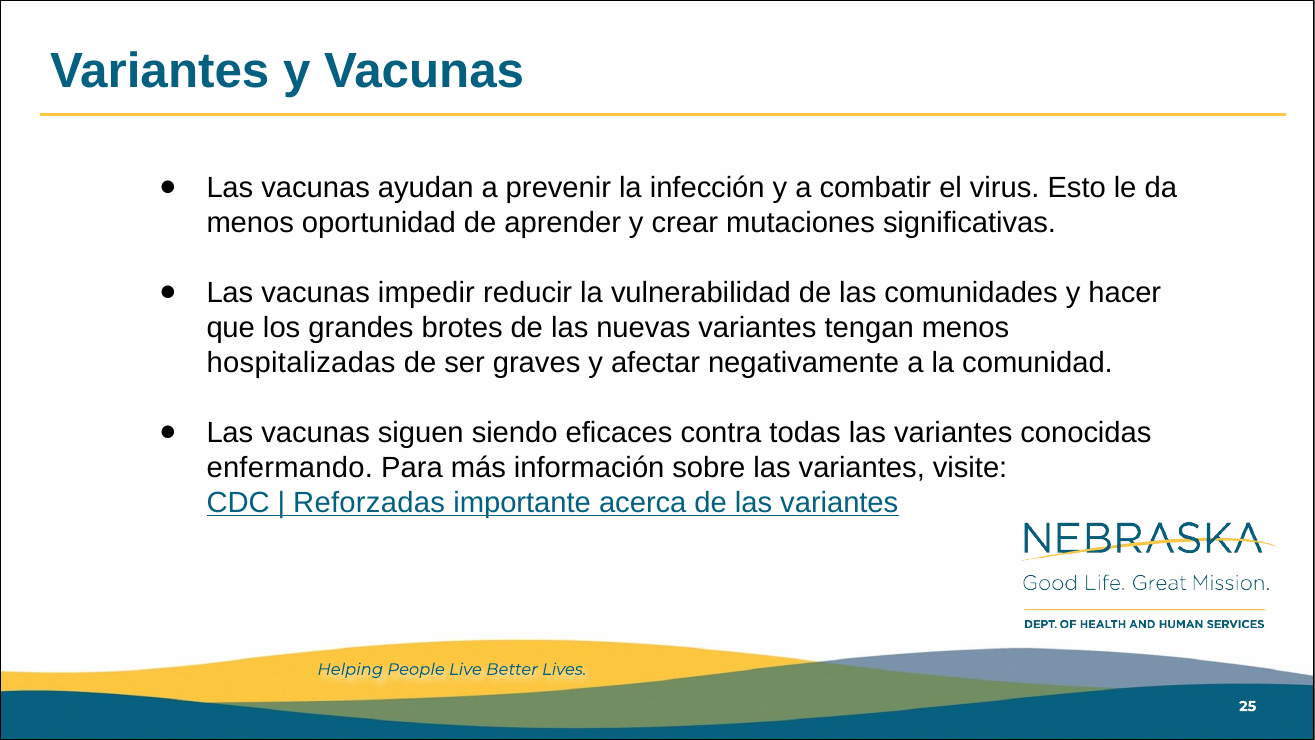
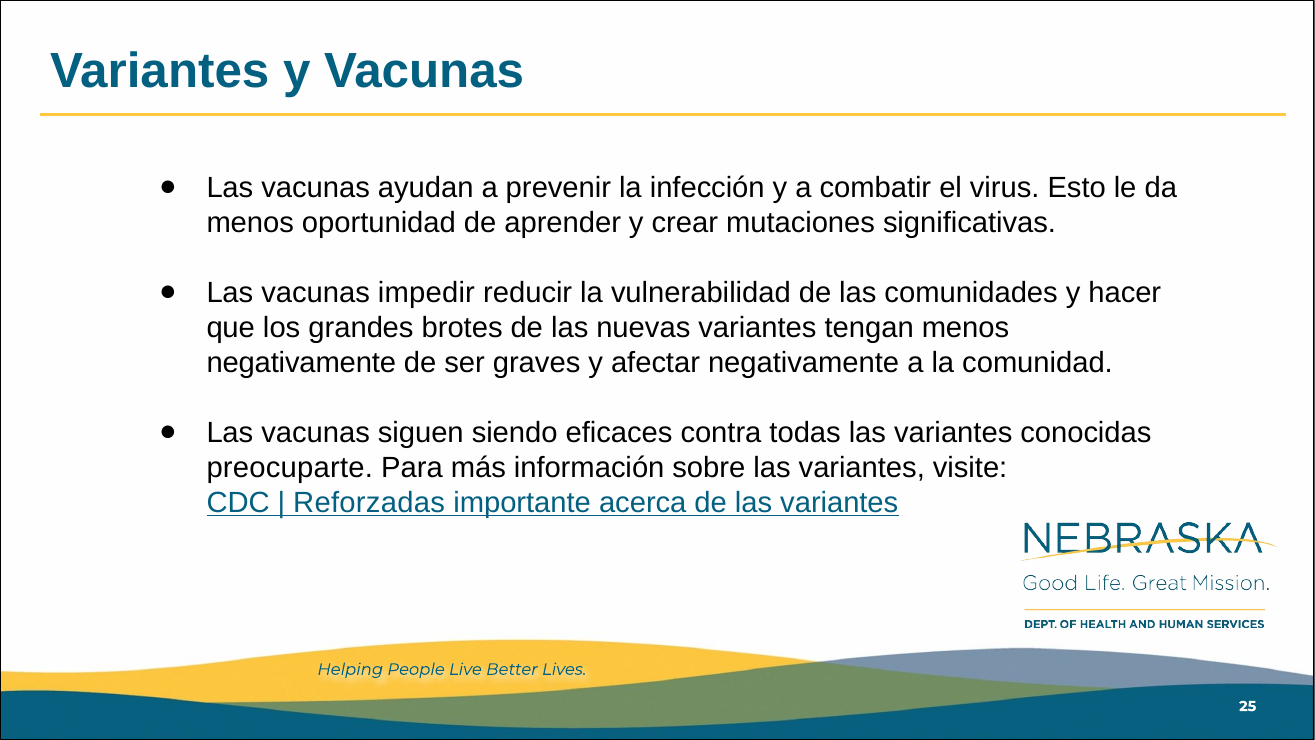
hospitalizadas at (301, 362): hospitalizadas -> negativamente
enfermando: enfermando -> preocuparte
